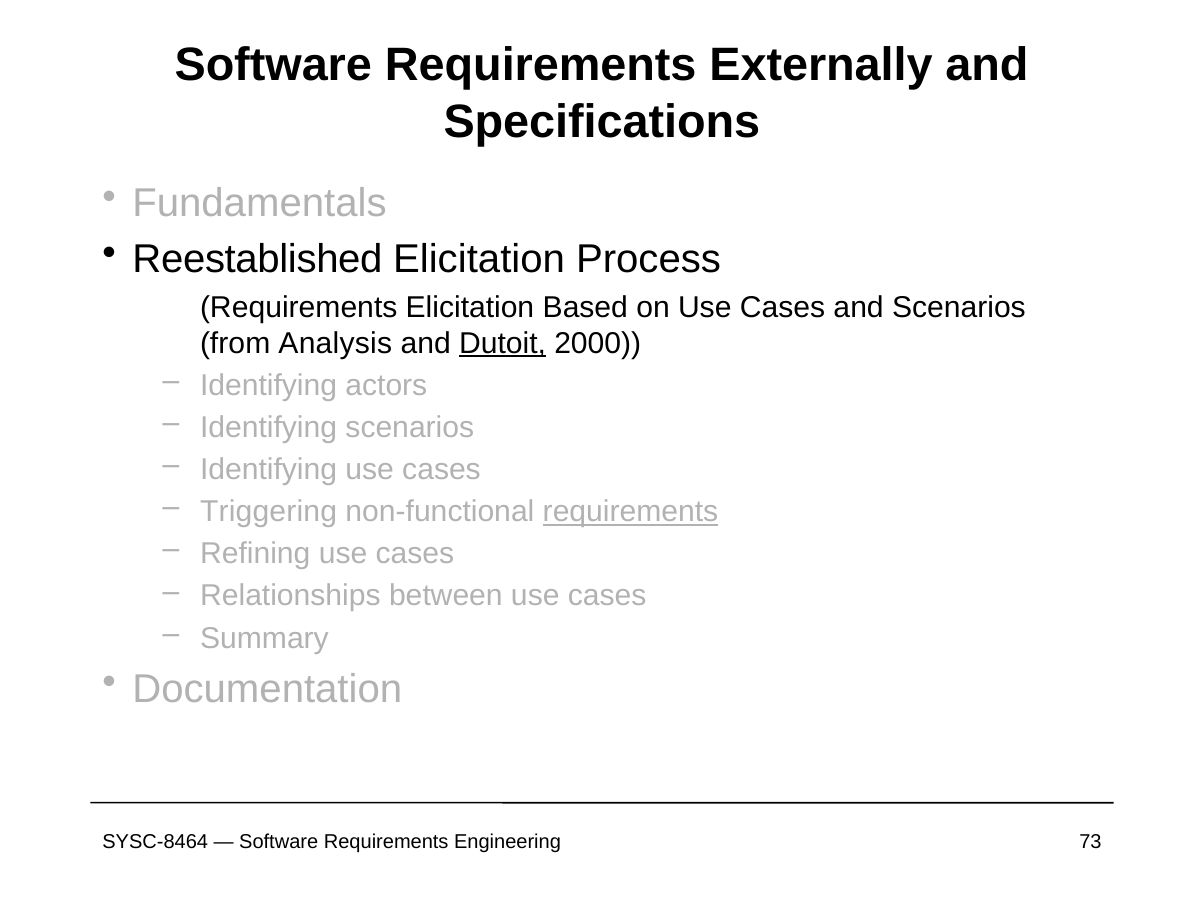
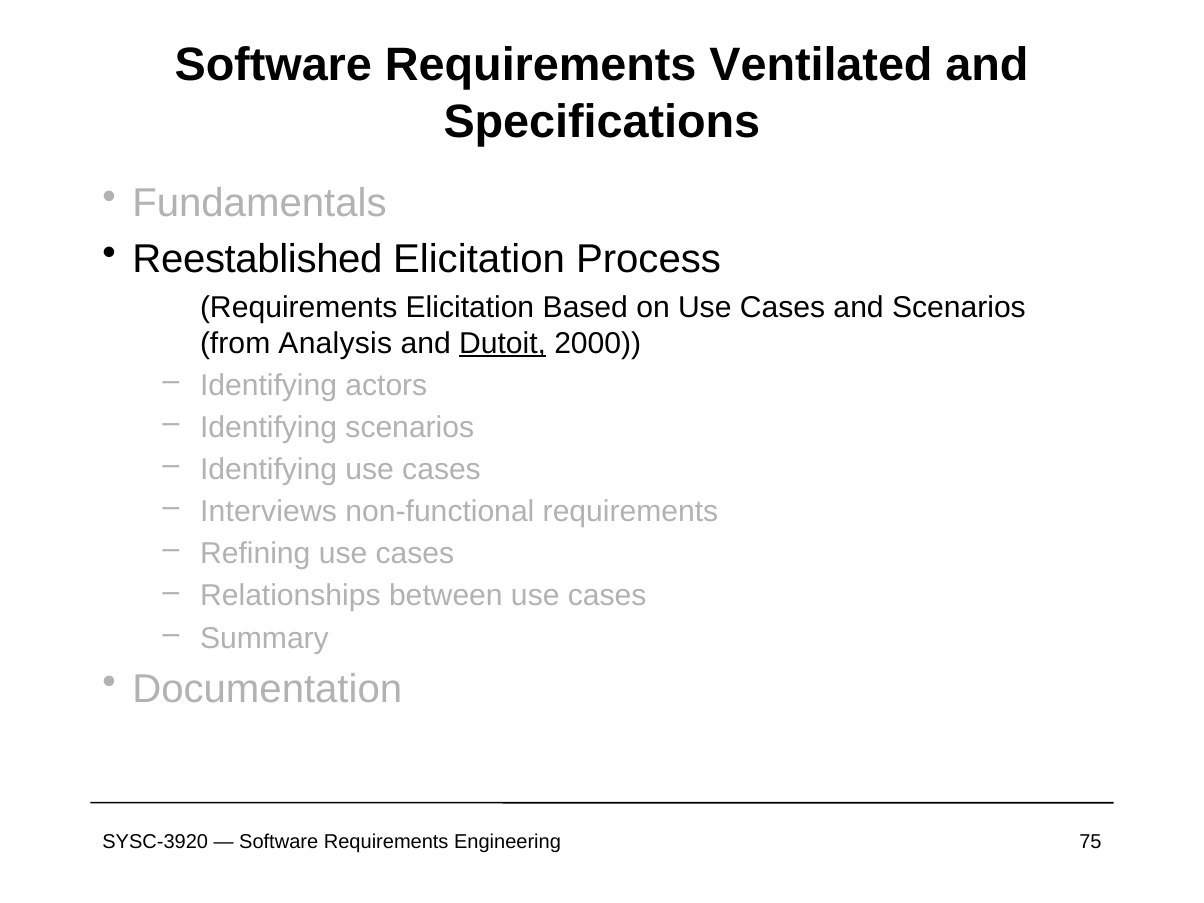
Externally: Externally -> Ventilated
Triggering: Triggering -> Interviews
requirements at (630, 512) underline: present -> none
SYSC-8464: SYSC-8464 -> SYSC-3920
73: 73 -> 75
